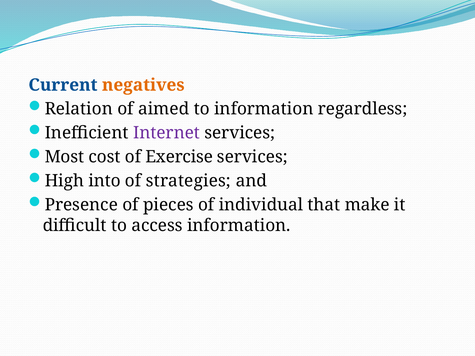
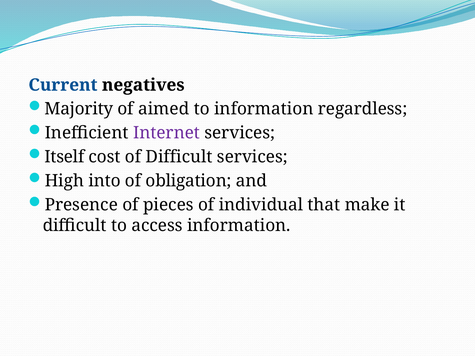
negatives colour: orange -> black
Relation: Relation -> Majority
Most: Most -> Itself
of Exercise: Exercise -> Difficult
strategies: strategies -> obligation
